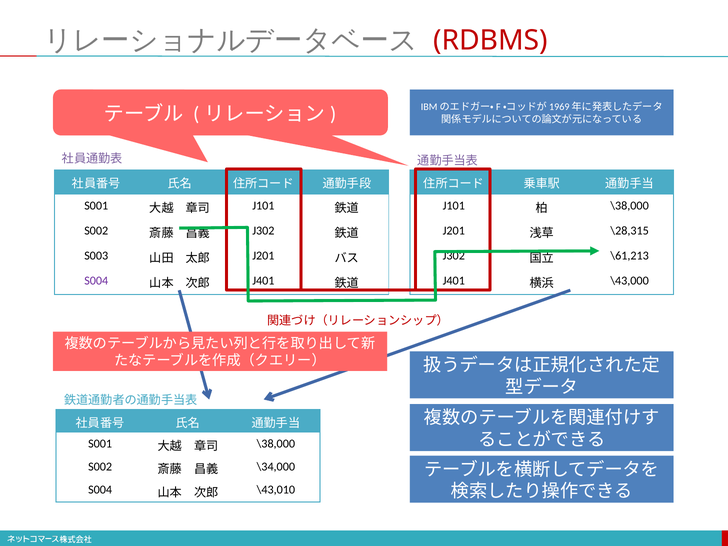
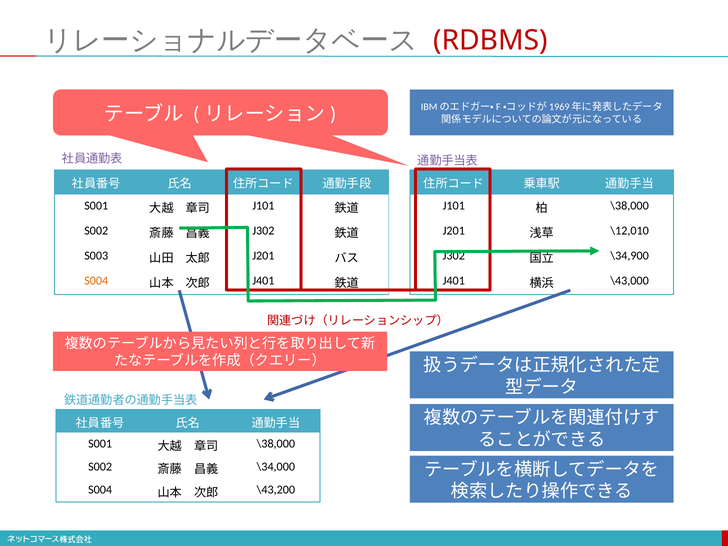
\28,315: \28,315 -> \12,010
\61,213: \61,213 -> \34,900
S004 at (96, 281) colour: purple -> orange
\43,010: \43,010 -> \43,200
